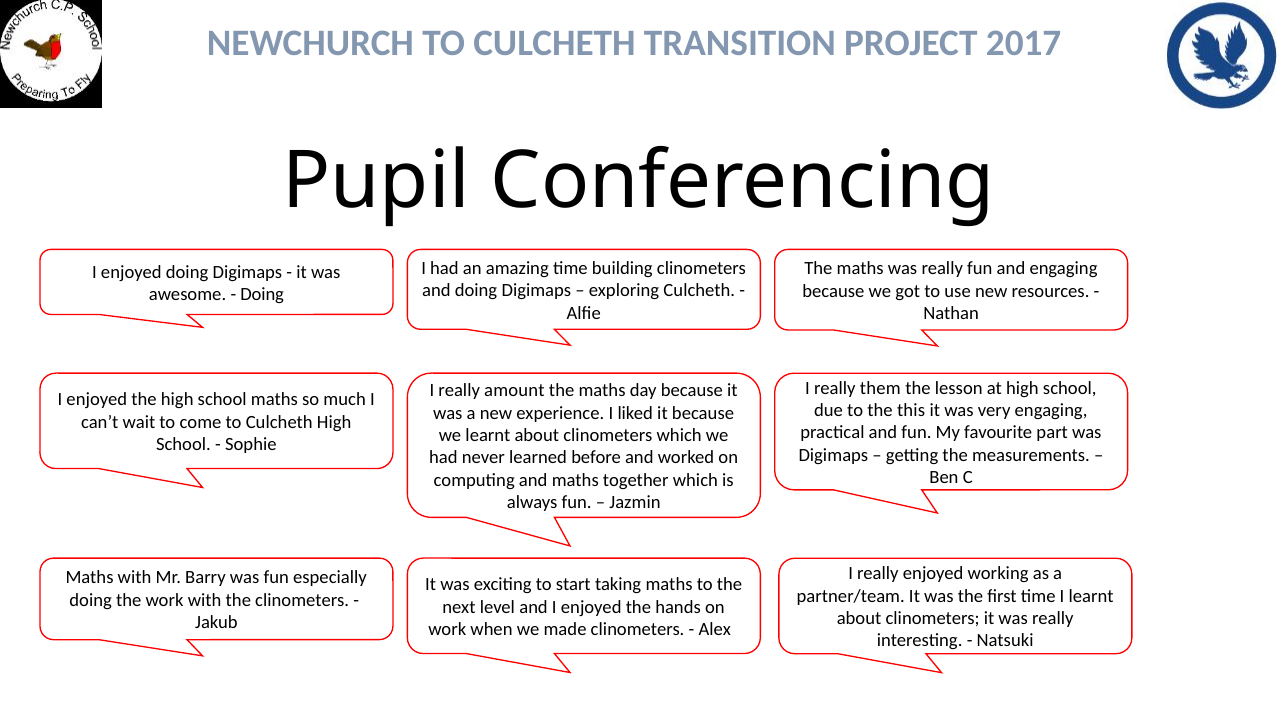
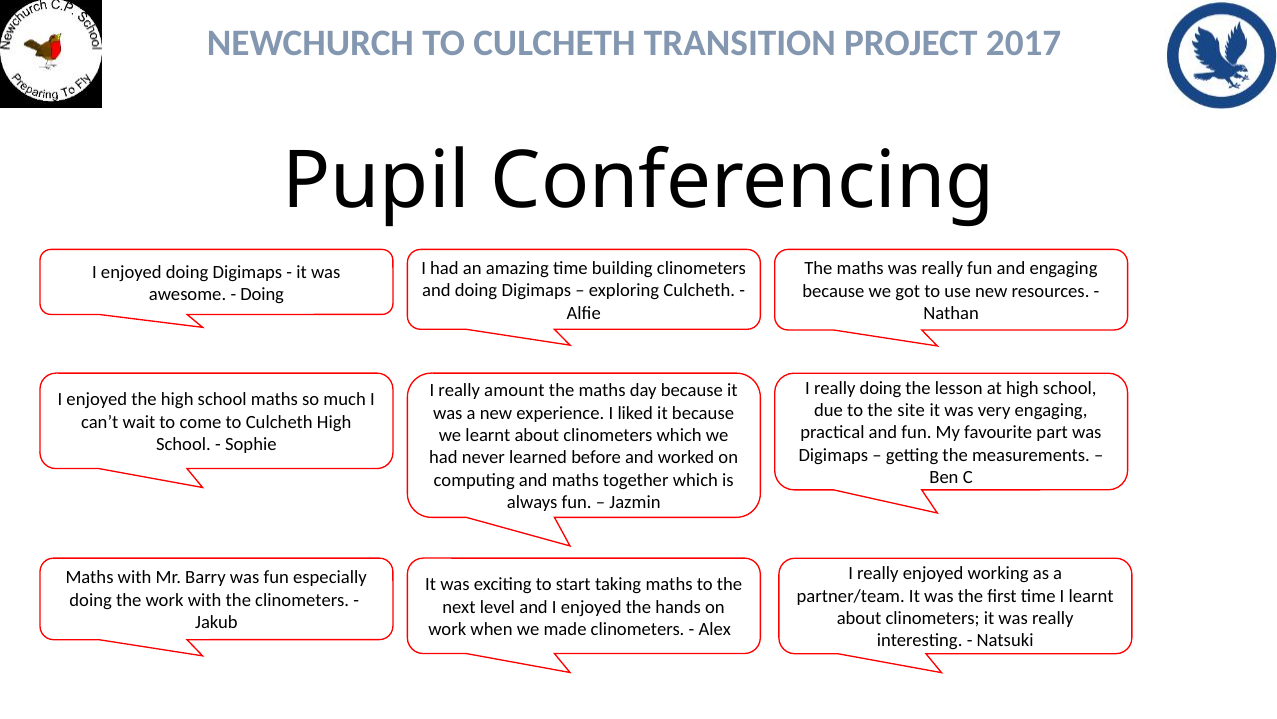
really them: them -> doing
this: this -> site
